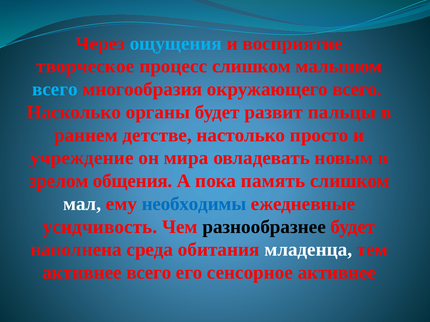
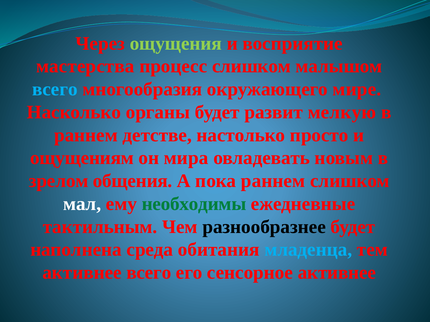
ощущения colour: light blue -> light green
творческое: творческое -> мастерства
окружающего всего: всего -> мире
пальцы: пальцы -> мелкую
учреждение: учреждение -> ощущениям
пока память: память -> раннем
необходимы colour: blue -> green
усидчивость: усидчивость -> тактильным
младенца colour: white -> light blue
